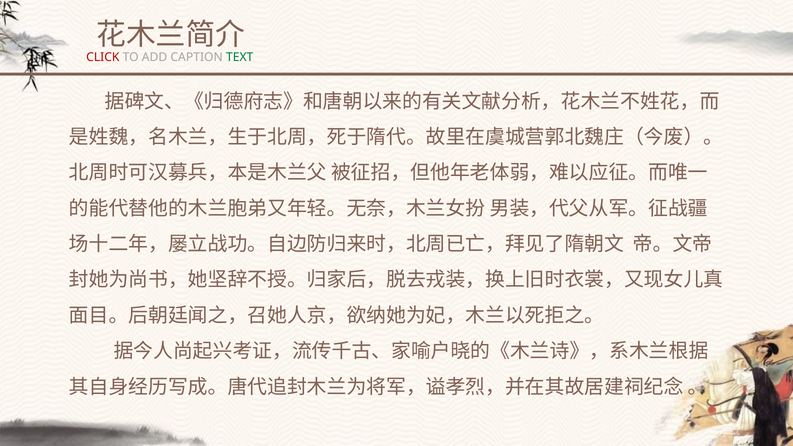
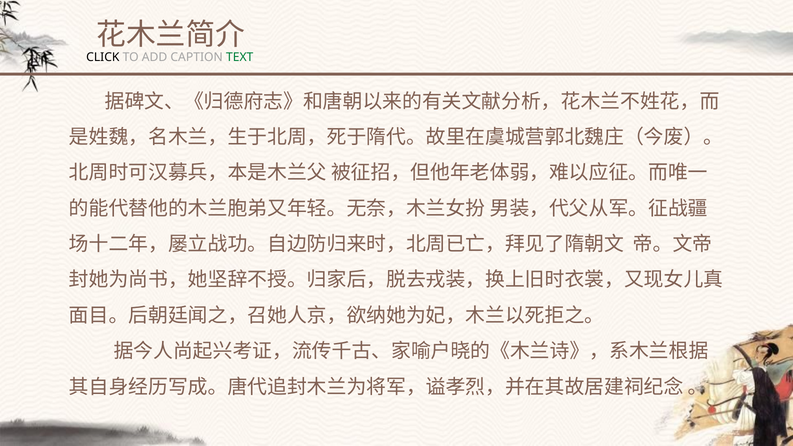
CLICK colour: red -> black
